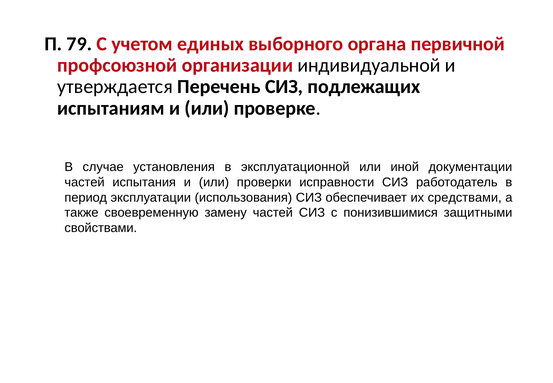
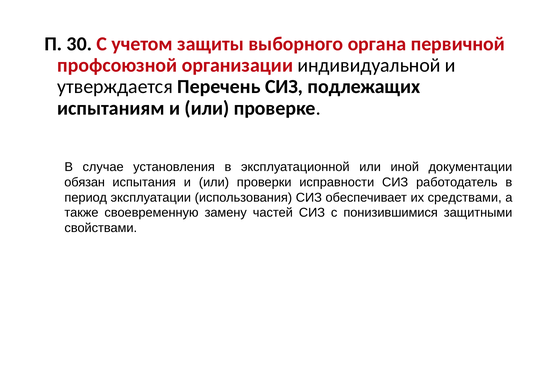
79: 79 -> 30
единых: единых -> защиты
частей at (85, 182): частей -> обязан
